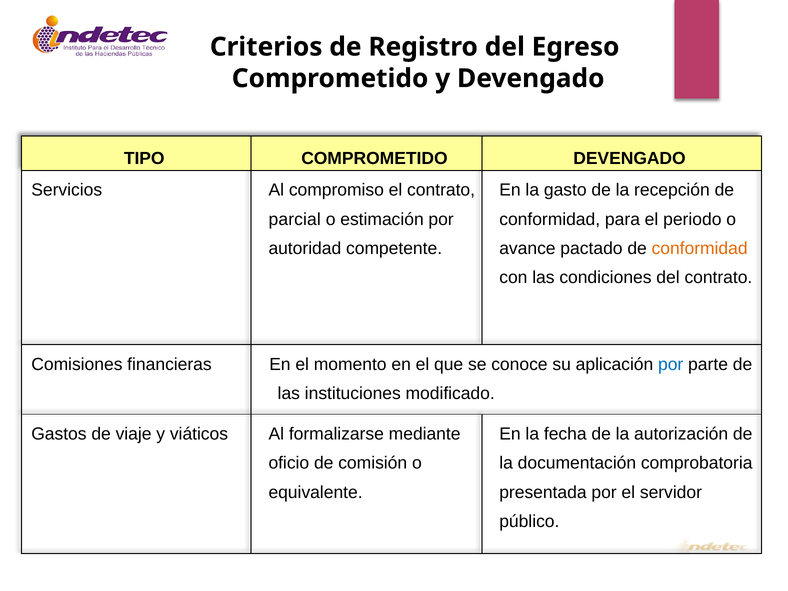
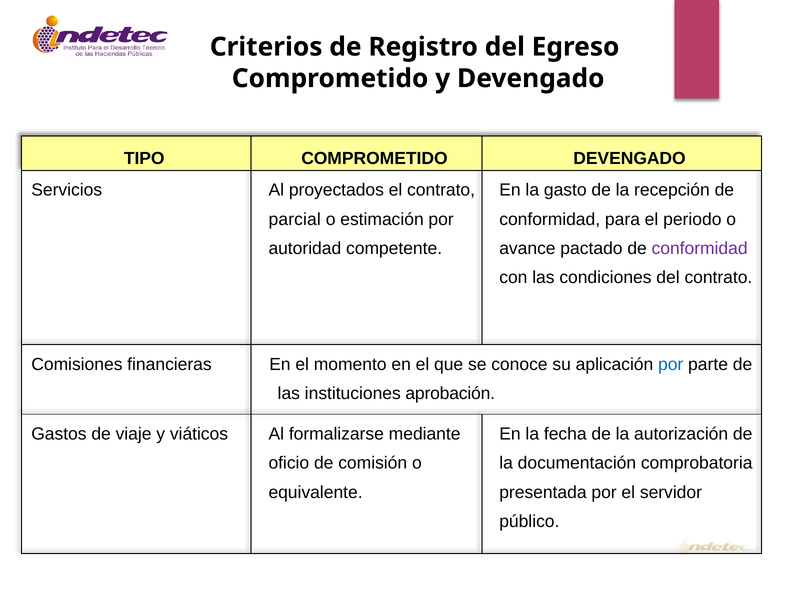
compromiso: compromiso -> proyectados
conformidad at (700, 248) colour: orange -> purple
modificado: modificado -> aprobación
